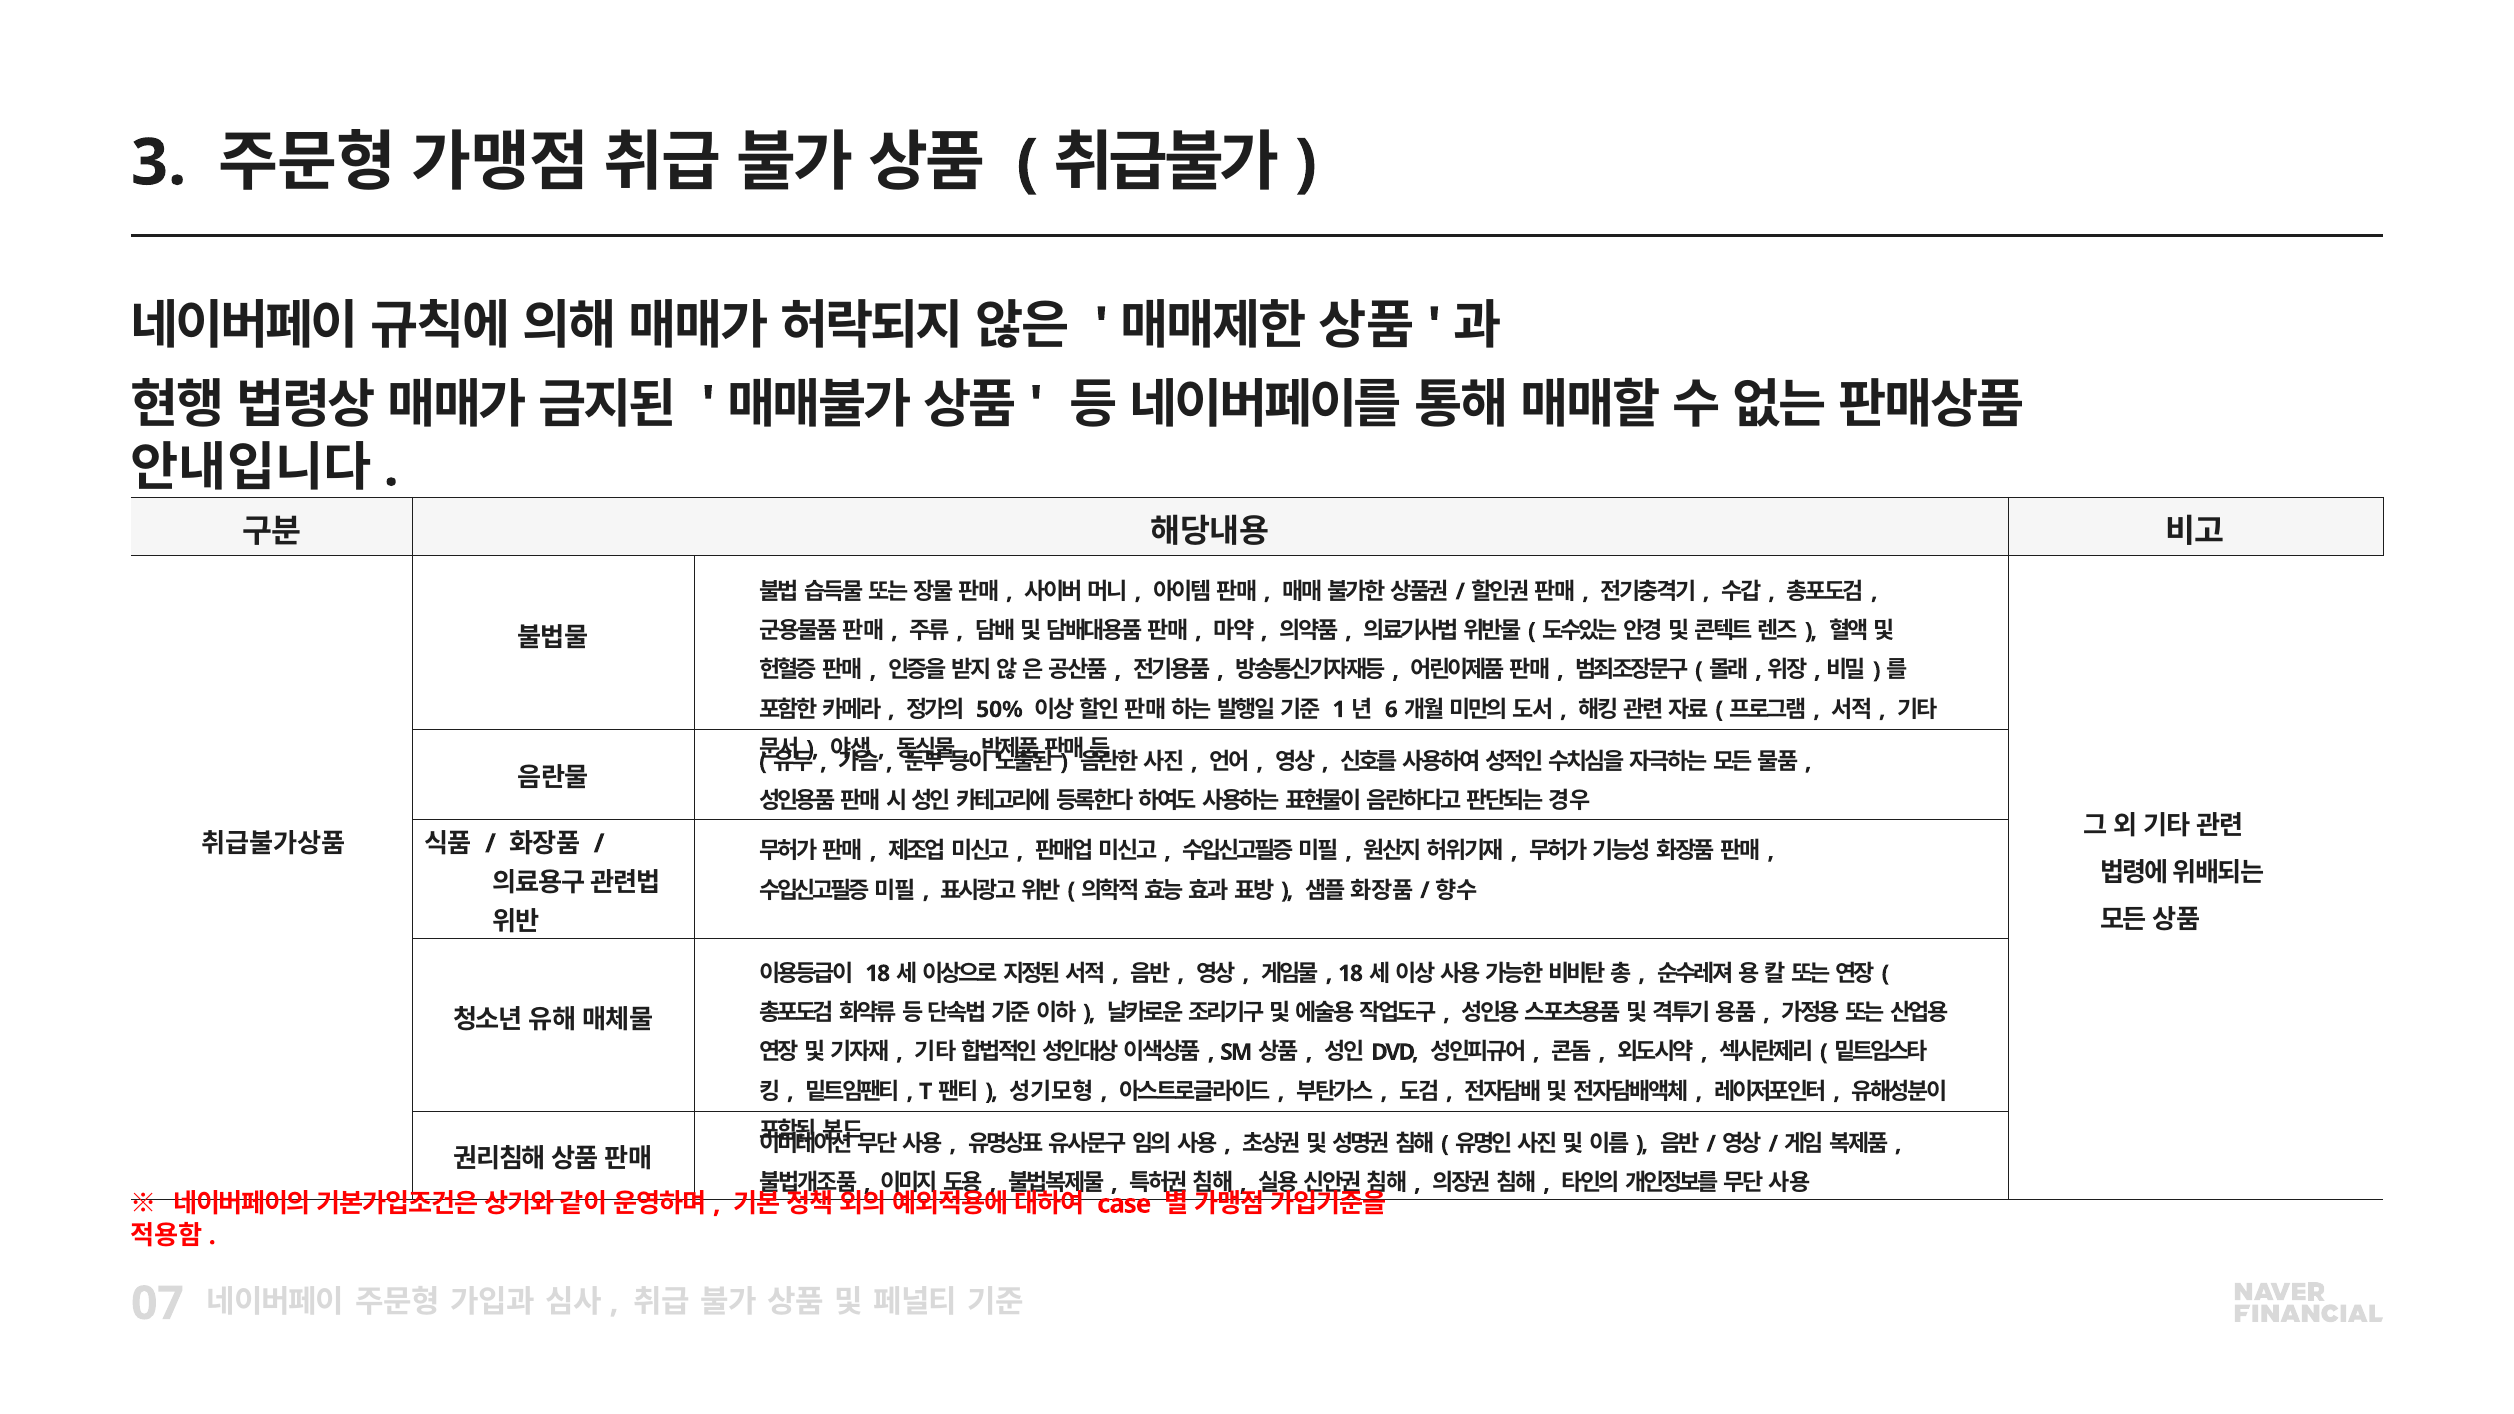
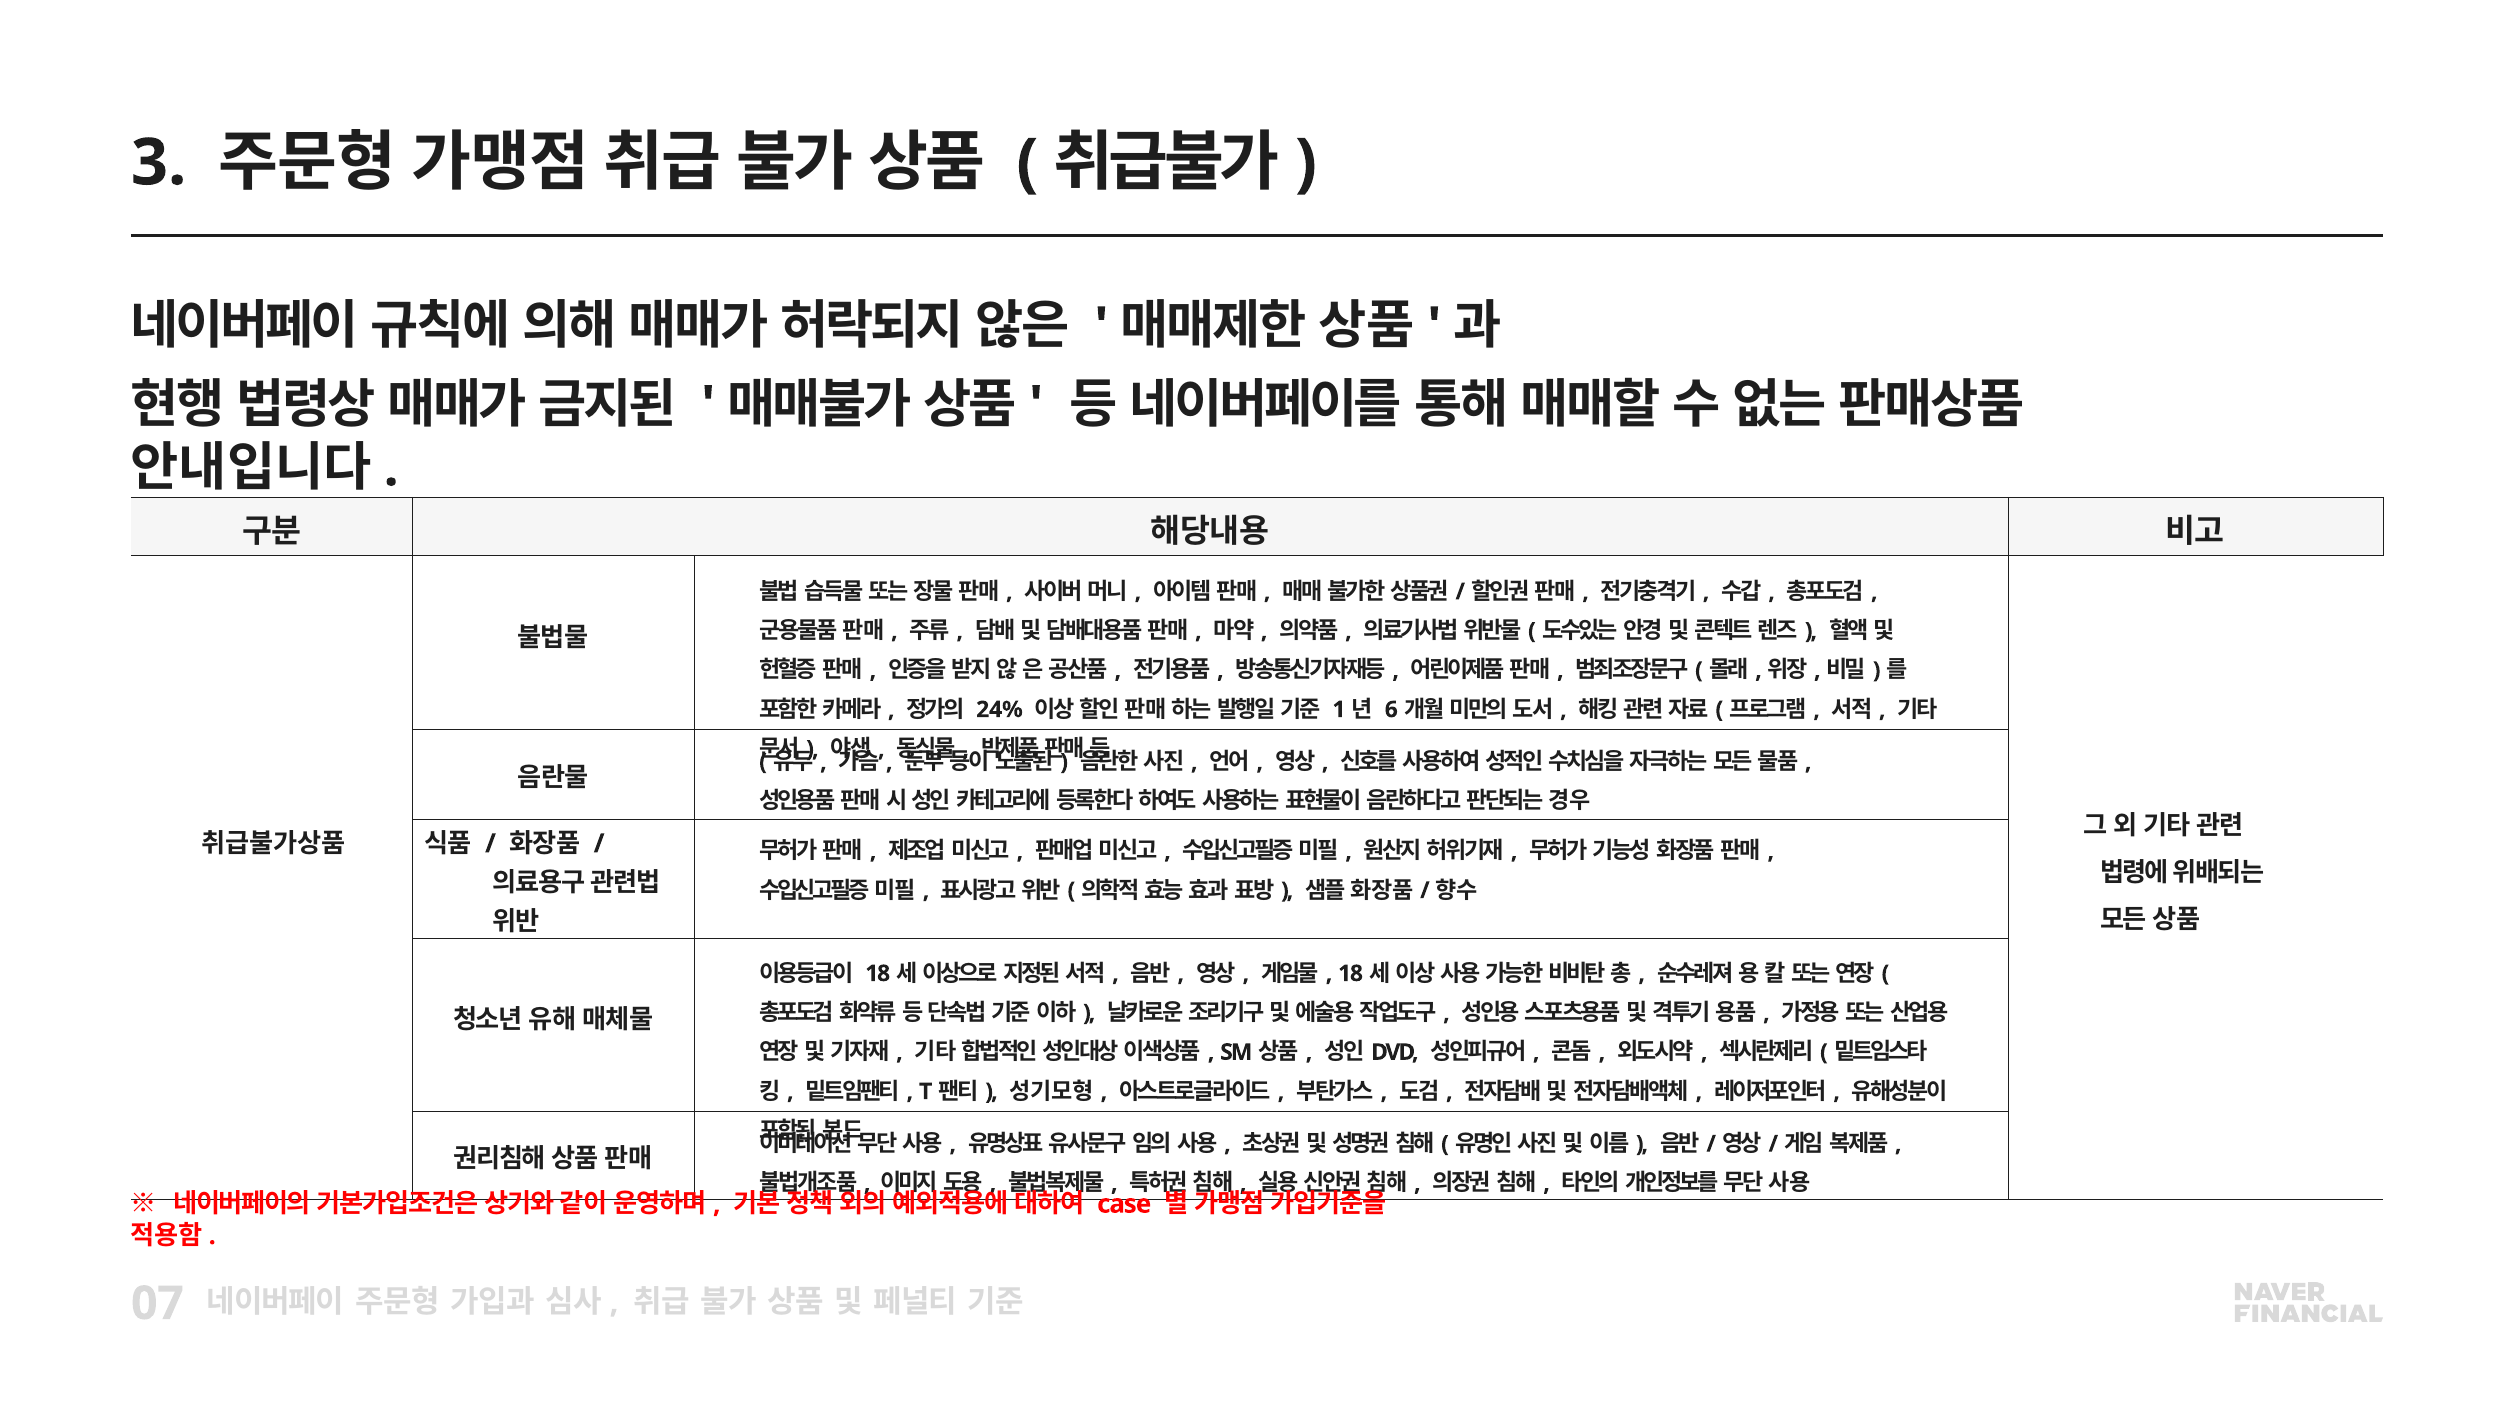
50%: 50% -> 24%
